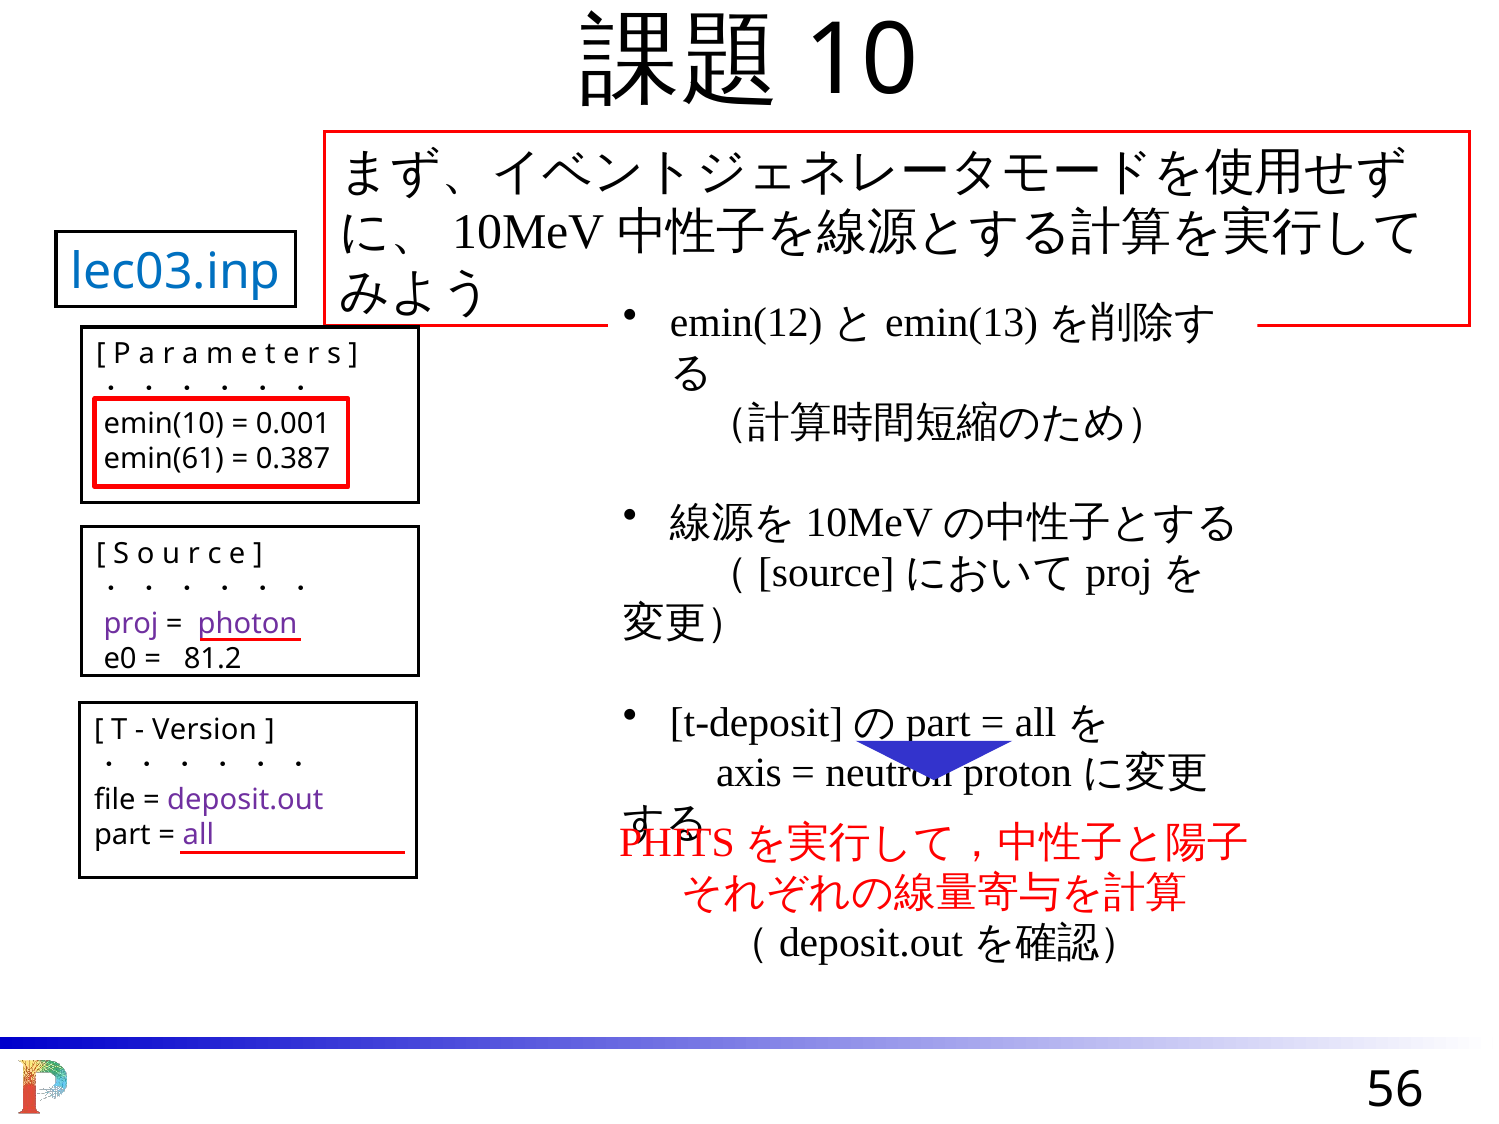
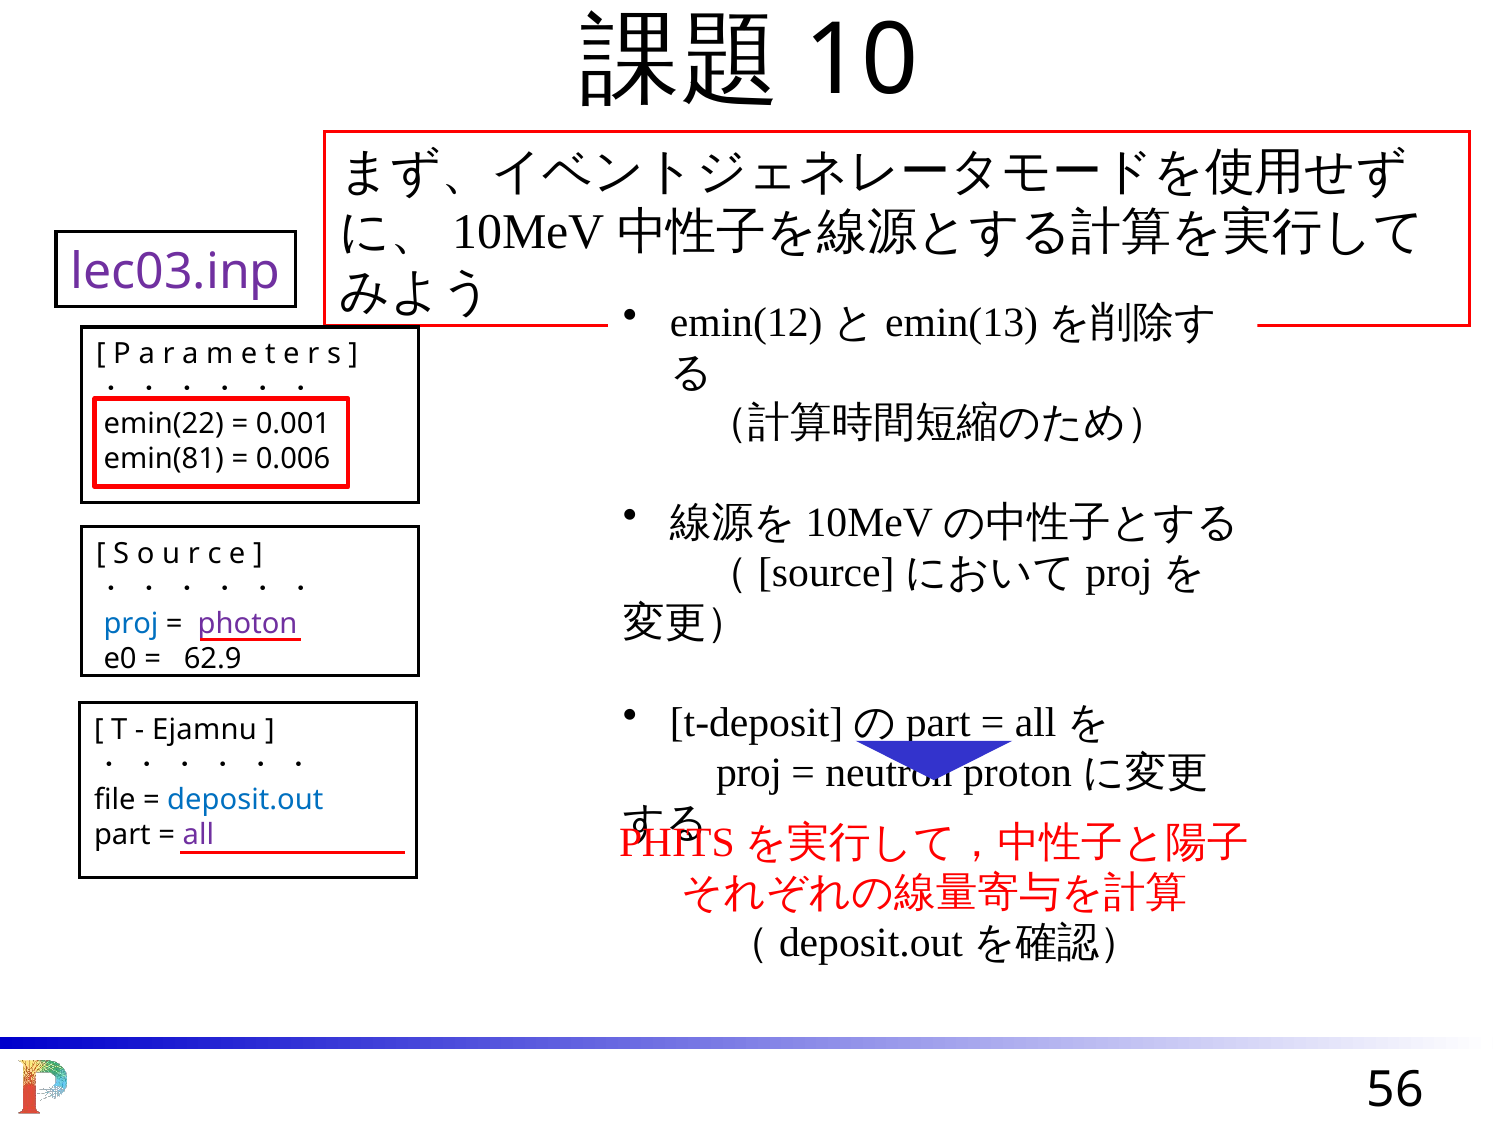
lec03.inp colour: blue -> purple
emin(10: emin(10 -> emin(22
emin(61: emin(61 -> emin(81
0.387: 0.387 -> 0.006
proj at (131, 624) colour: purple -> blue
81.2: 81.2 -> 62.9
Version: Version -> Ejamnu
axis at (749, 773): axis -> proj
deposit.out colour: purple -> blue
